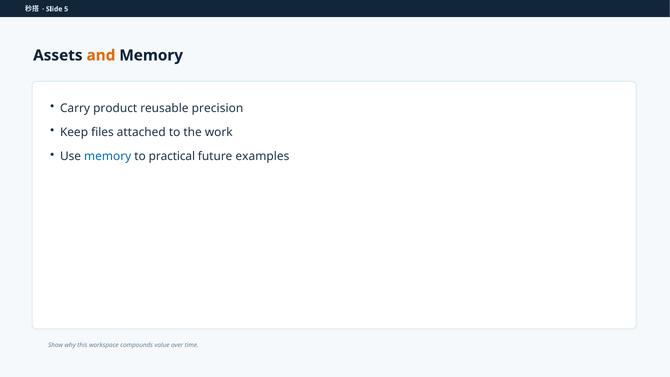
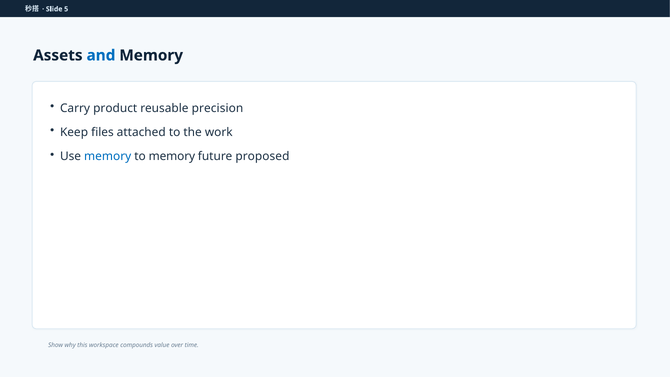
and colour: orange -> blue
to practical: practical -> memory
examples: examples -> proposed
